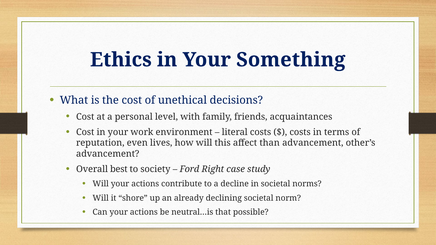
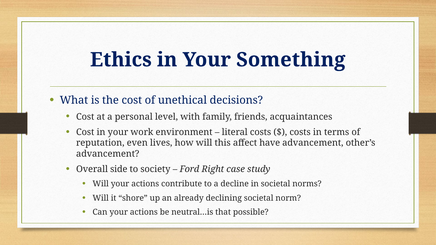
than: than -> have
best: best -> side
